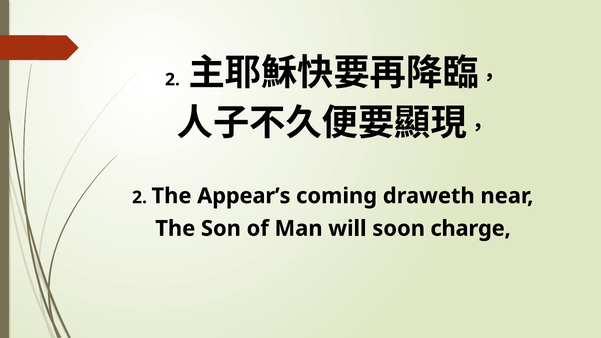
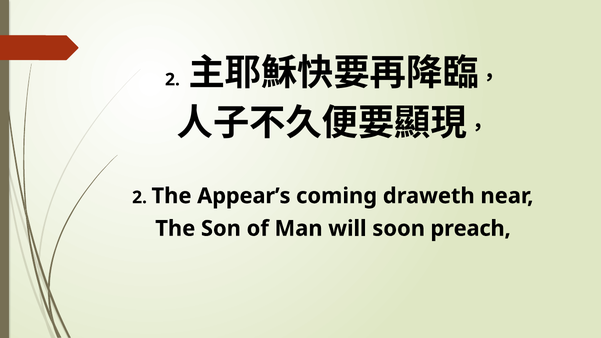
charge: charge -> preach
